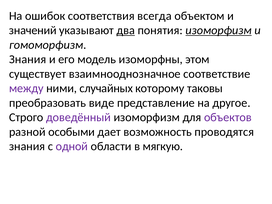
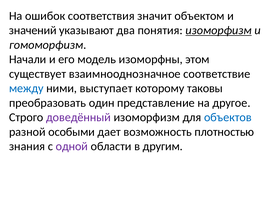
всегда: всегда -> значит
два underline: present -> none
Знания at (28, 59): Знания -> Начали
между colour: purple -> blue
случайных: случайных -> выступает
виде: виде -> один
объектов colour: purple -> blue
проводятся: проводятся -> плотностью
мягкую: мягкую -> другим
